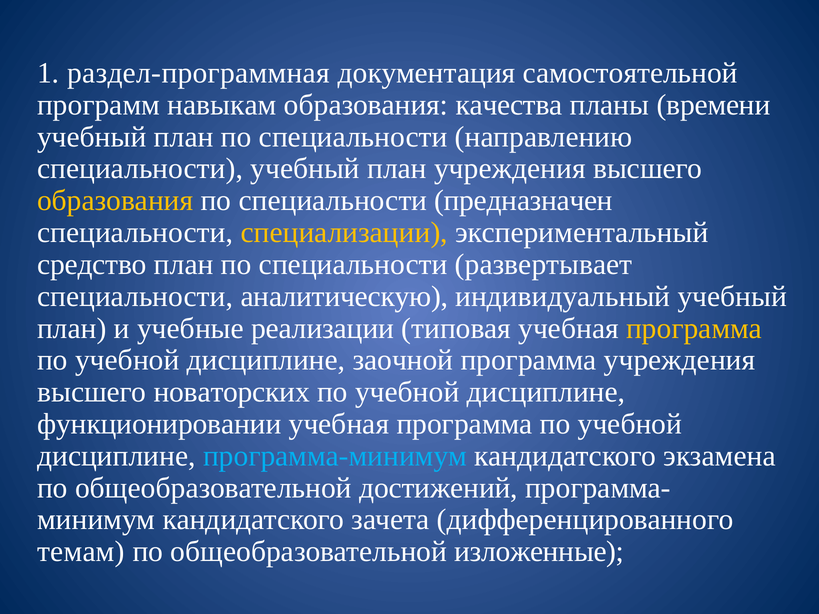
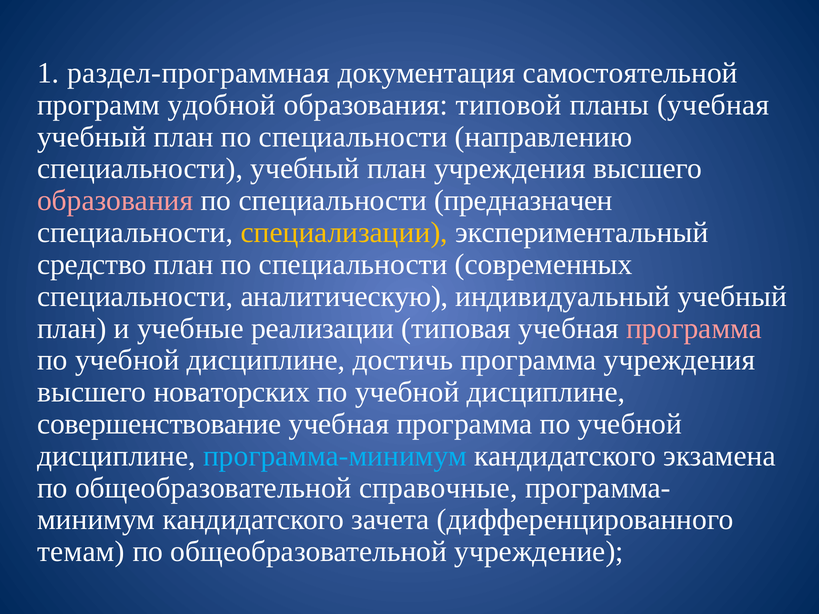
навыкам: навыкам -> удобной
качества: качества -> типовой
планы времени: времени -> учебная
образования at (115, 201) colour: yellow -> pink
развертывает: развертывает -> современных
программа at (694, 328) colour: yellow -> pink
заочной: заочной -> достичь
функционировании: функционировании -> совершенствование
достижений: достижений -> справочные
изложенные: изложенные -> учреждение
